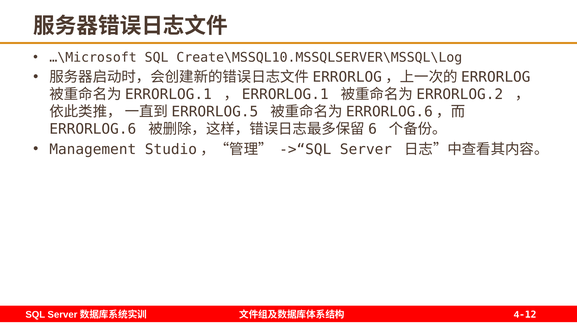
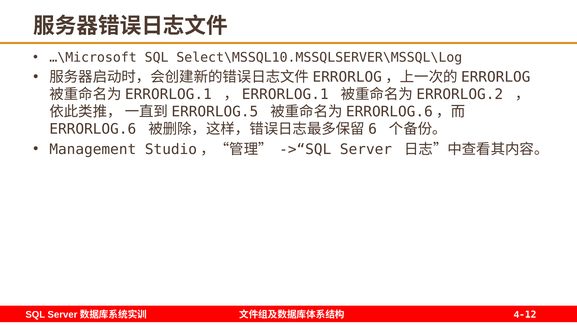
Create\MSSQL10.MSSQLSERVER\MSSQL\Log: Create\MSSQL10.MSSQLSERVER\MSSQL\Log -> Select\MSSQL10.MSSQLSERVER\MSSQL\Log
